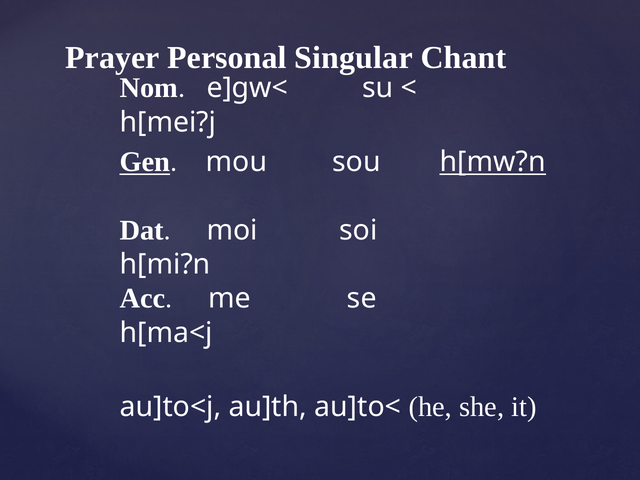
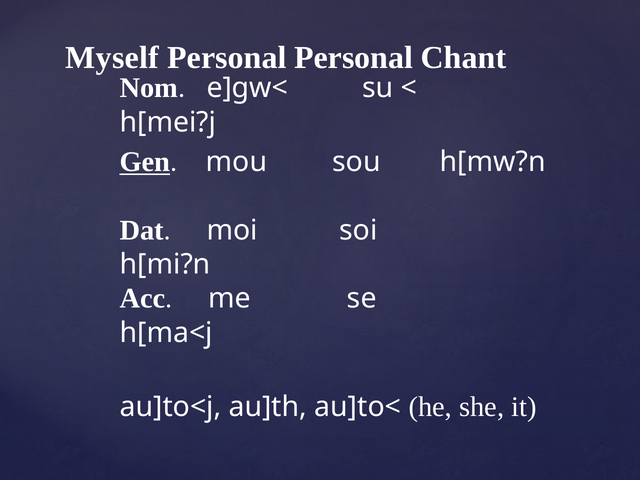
Prayer: Prayer -> Myself
Personal Singular: Singular -> Personal
h[mw?n underline: present -> none
